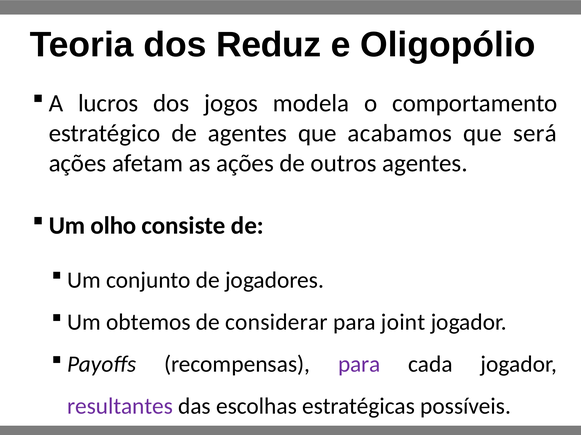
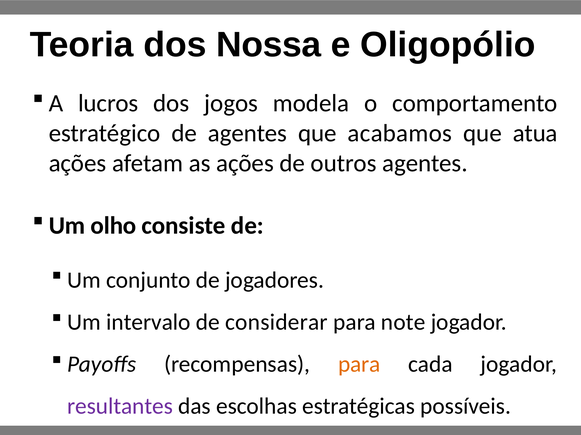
Reduz: Reduz -> Nossa
será: será -> atua
obtemos: obtemos -> intervalo
joint: joint -> note
para at (359, 365) colour: purple -> orange
